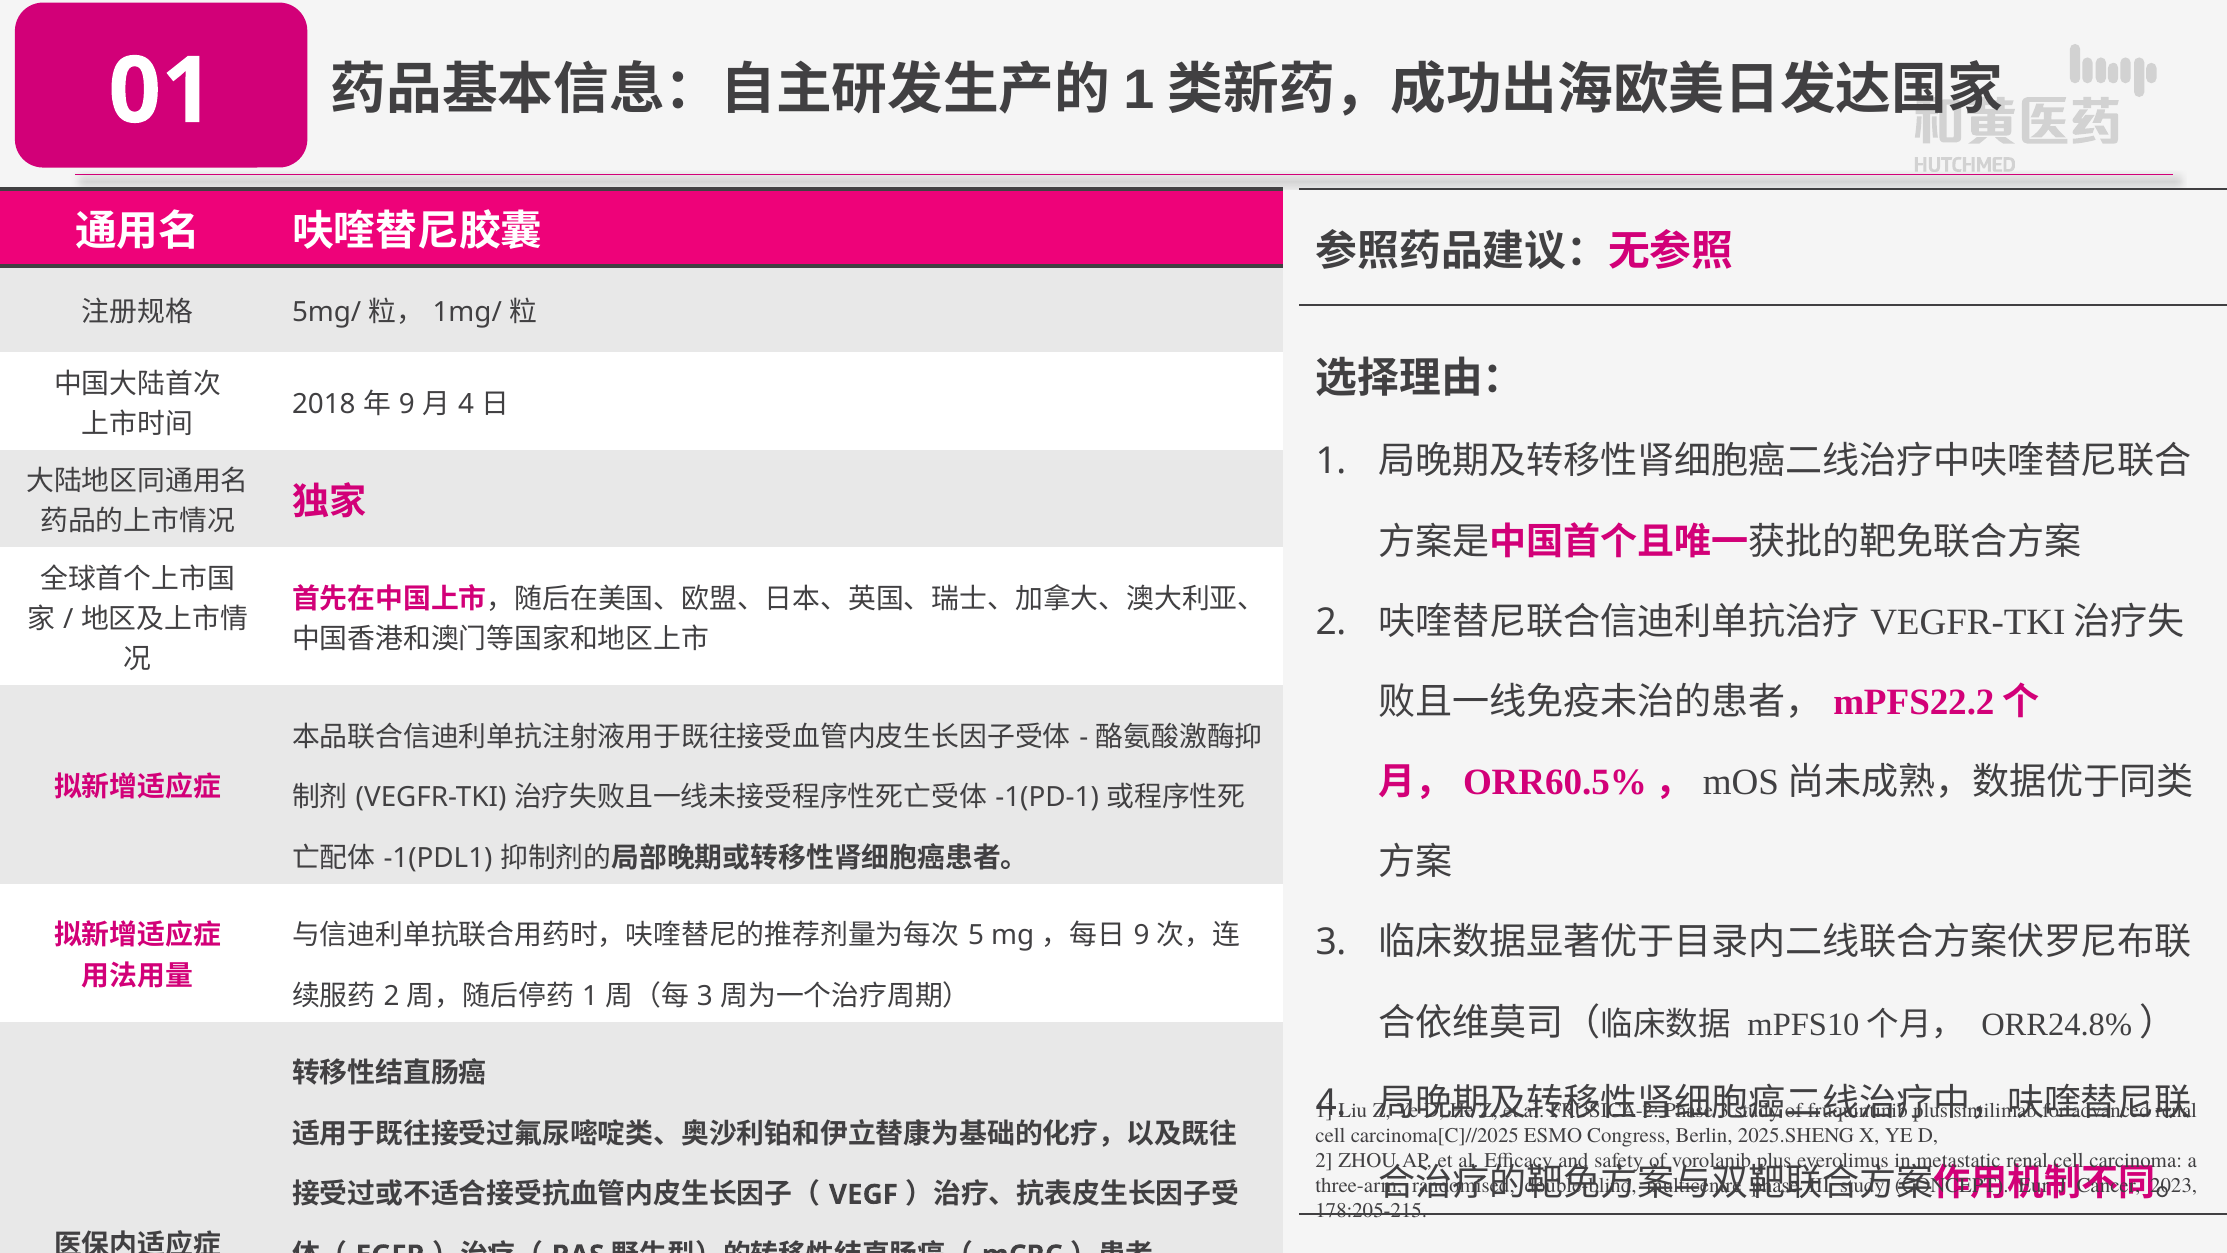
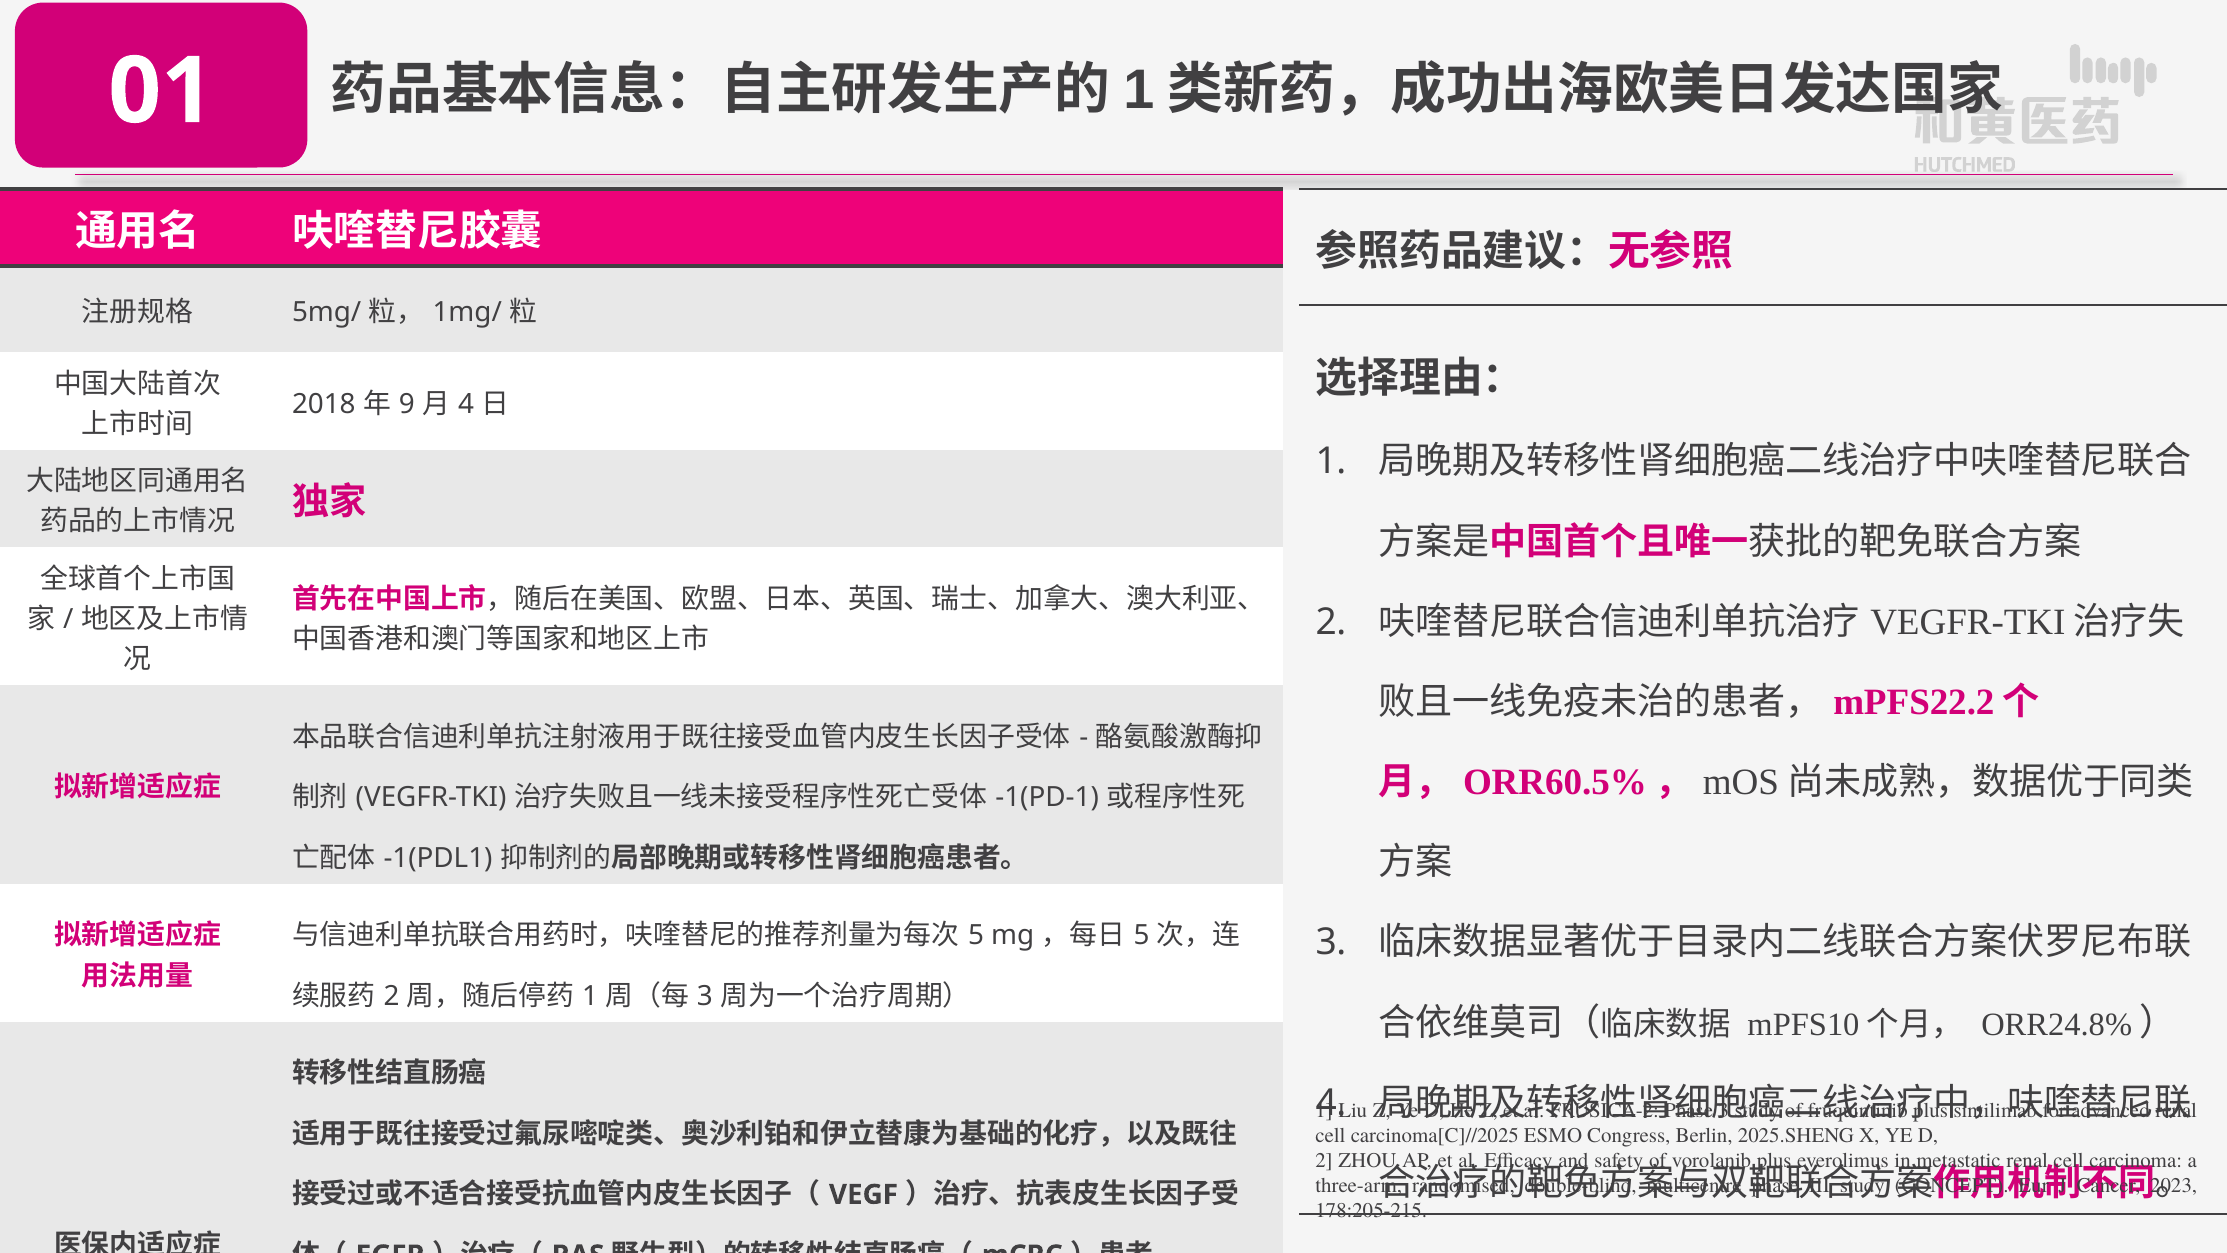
9 at (1141, 935): 9 -> 5
